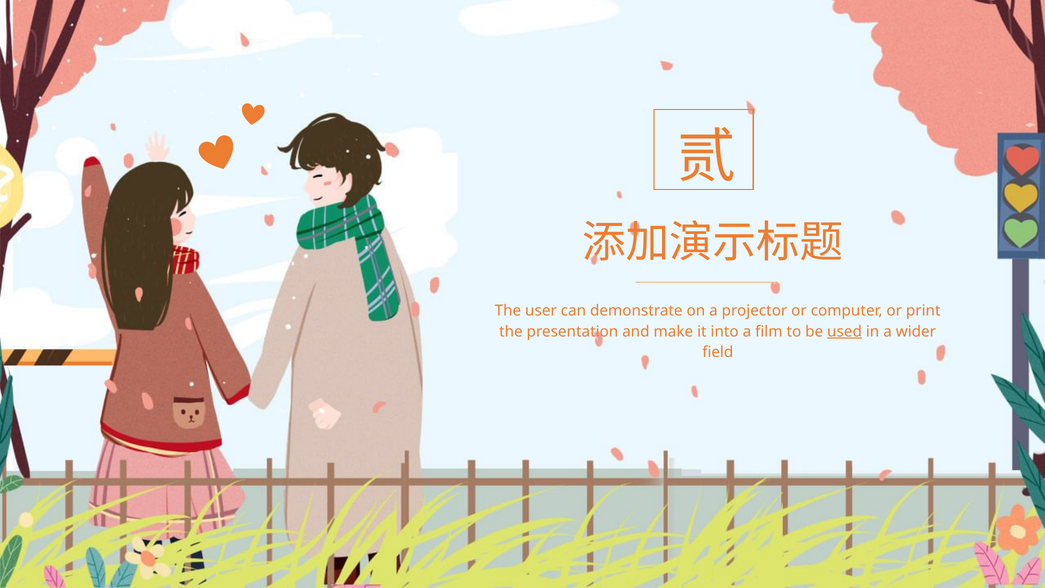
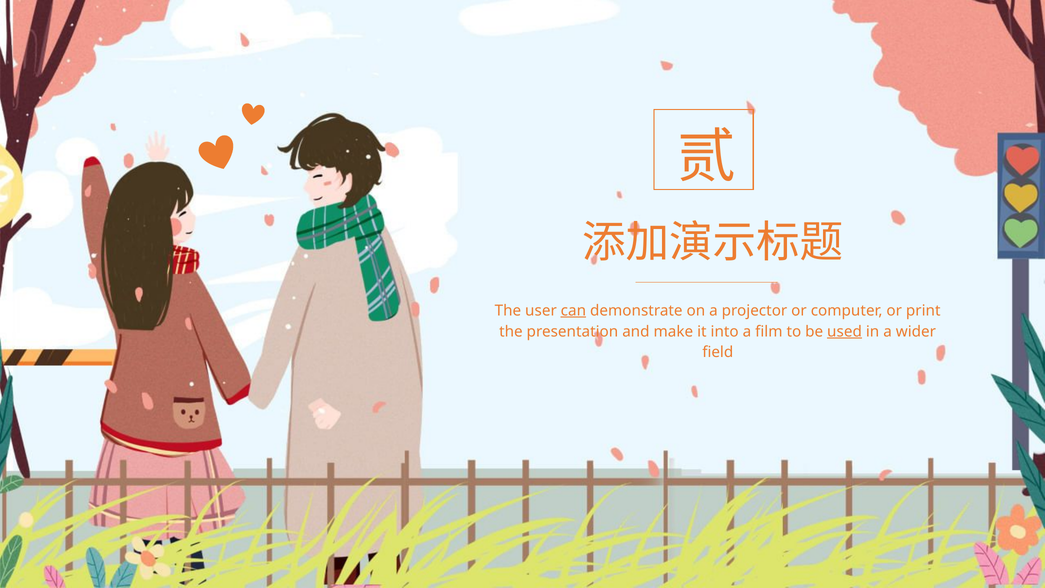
can underline: none -> present
